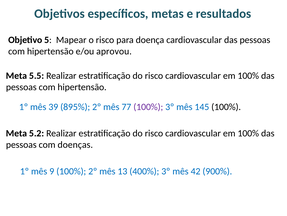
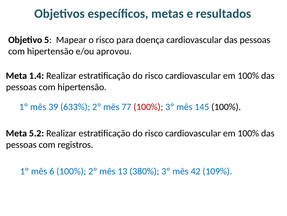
5.5: 5.5 -> 1.4
895%: 895% -> 633%
100% at (148, 107) colour: purple -> red
doenças: doenças -> registros
9: 9 -> 6
400%: 400% -> 380%
900%: 900% -> 109%
